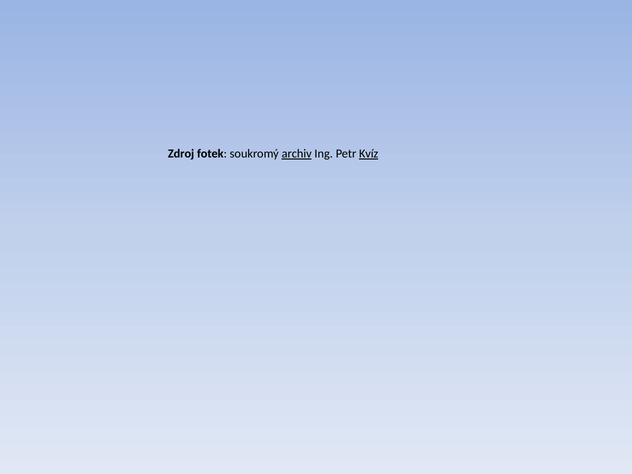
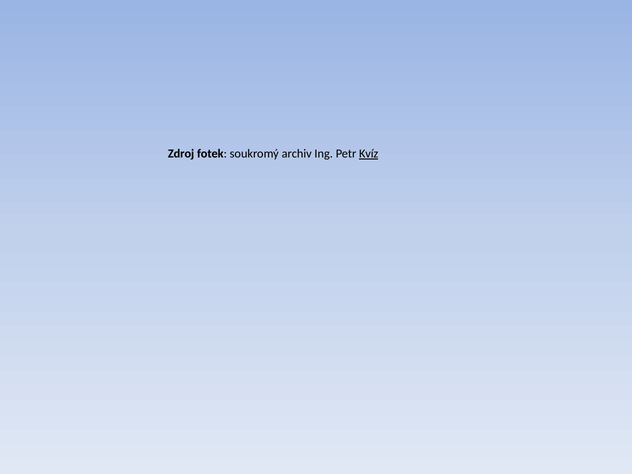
archiv underline: present -> none
